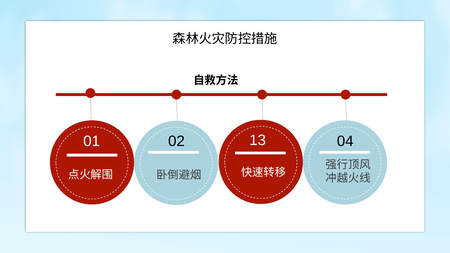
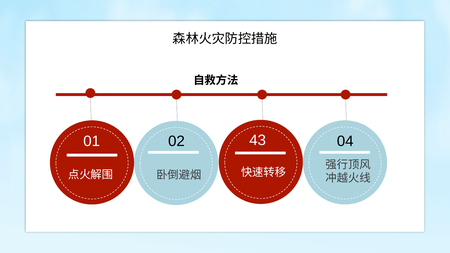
13: 13 -> 43
